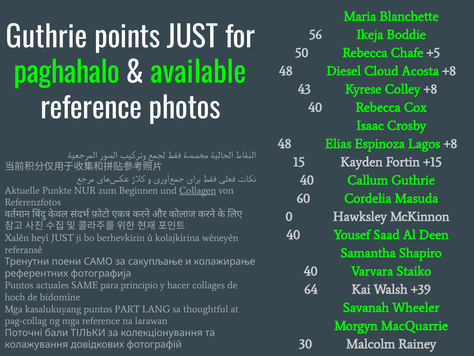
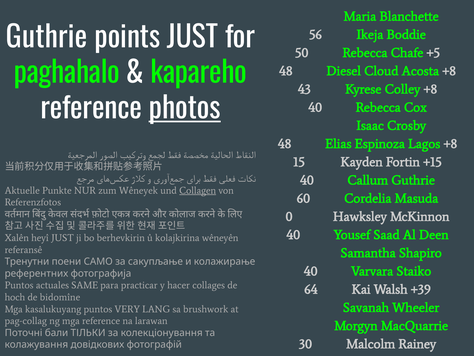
available: available -> kapareho
photos underline: none -> present
Beginnen: Beginnen -> Wêneyek
principio: principio -> practicar
PART: PART -> VERY
thoughtful: thoughtful -> brushwork
